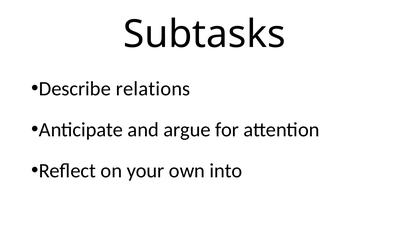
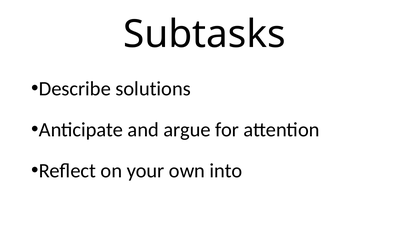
relations: relations -> solutions
